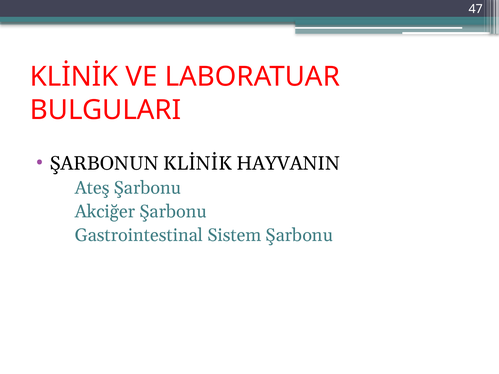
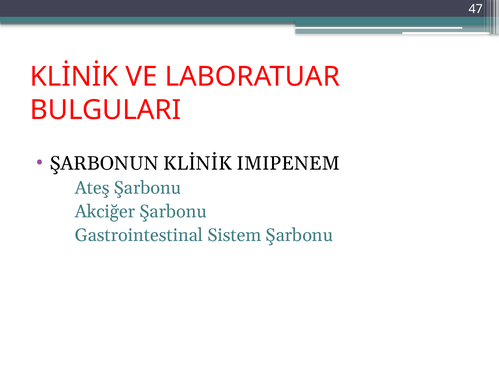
HAYVANIN: HAYVANIN -> IMIPENEM
